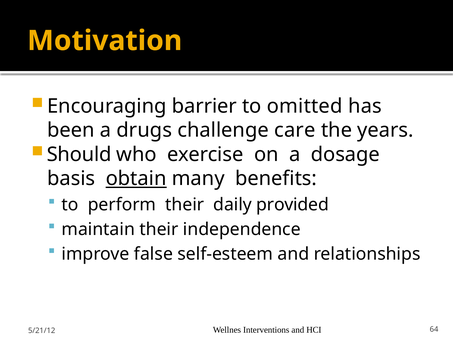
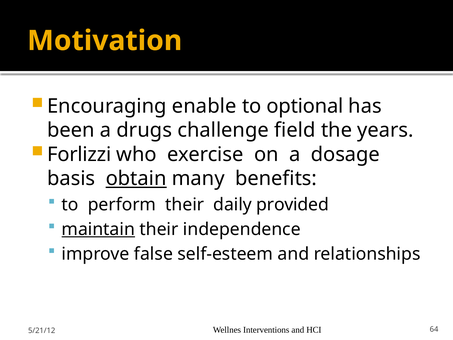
barrier: barrier -> enable
omitted: omitted -> optional
care: care -> field
Should: Should -> Forlizzi
maintain underline: none -> present
